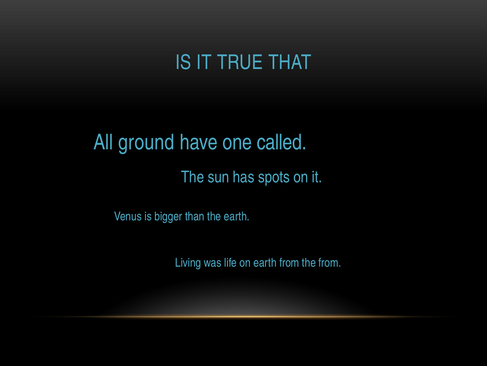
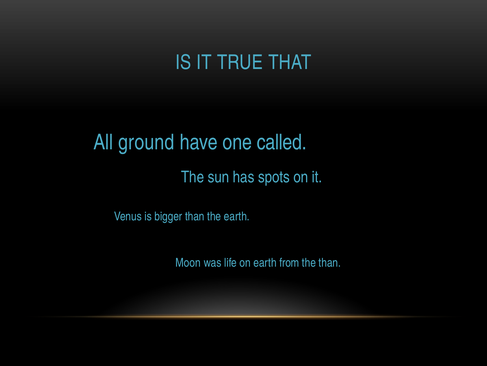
Living: Living -> Moon
the from: from -> than
